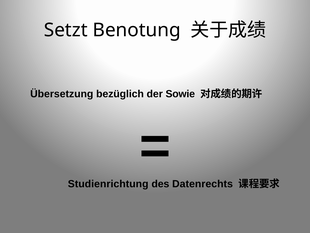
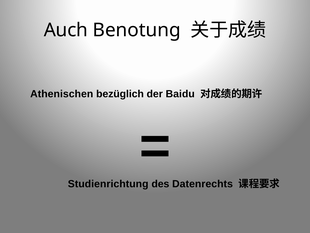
Setzt: Setzt -> Auch
Übersetzung: Übersetzung -> Athenischen
Sowie: Sowie -> Baidu
